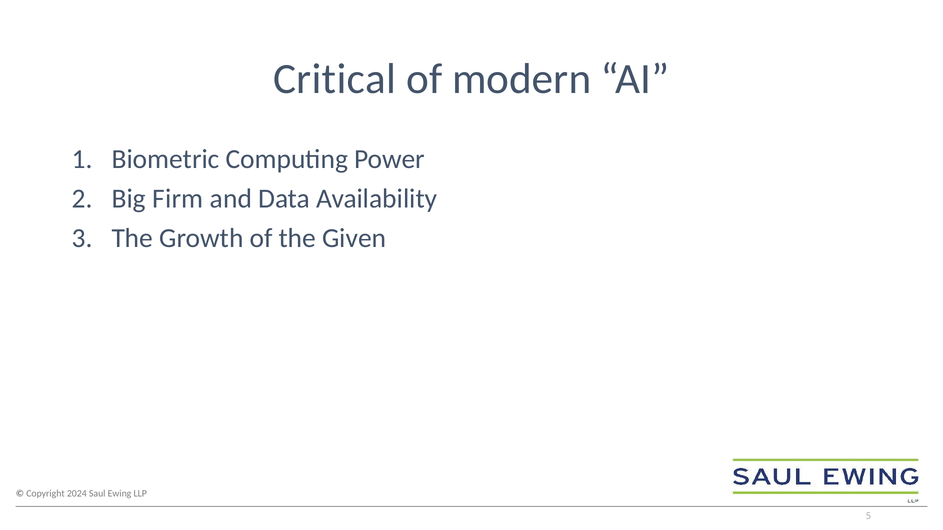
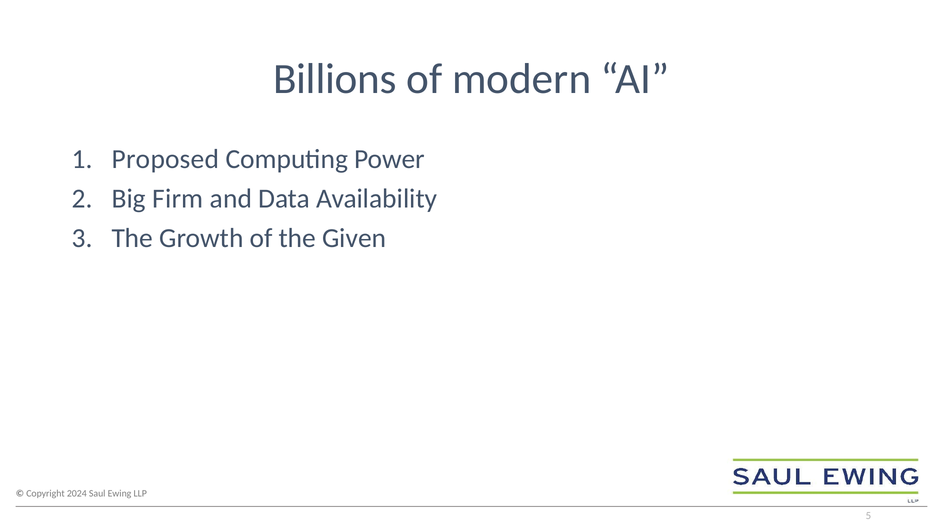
Critical: Critical -> Billions
Biometric: Biometric -> Proposed
